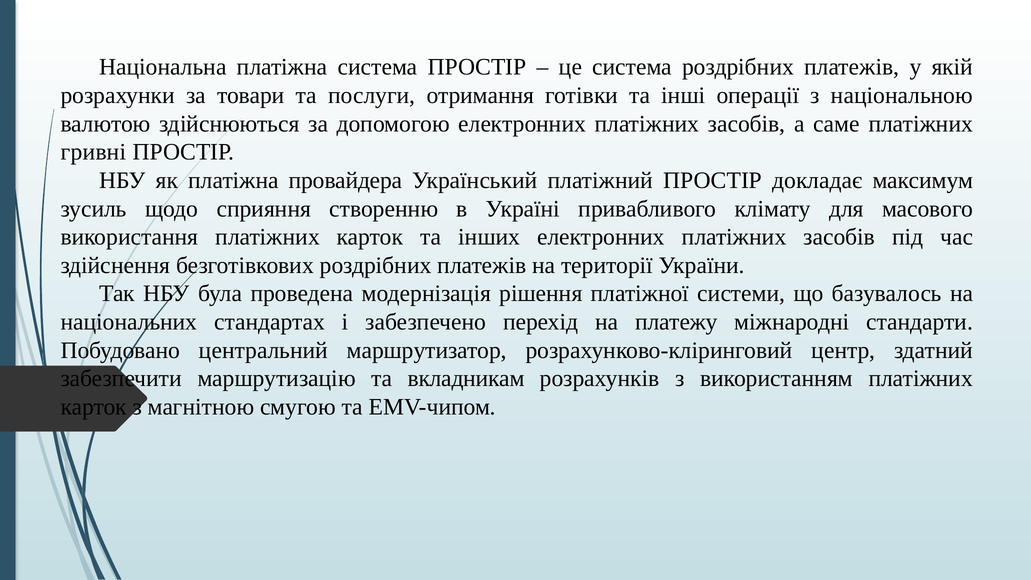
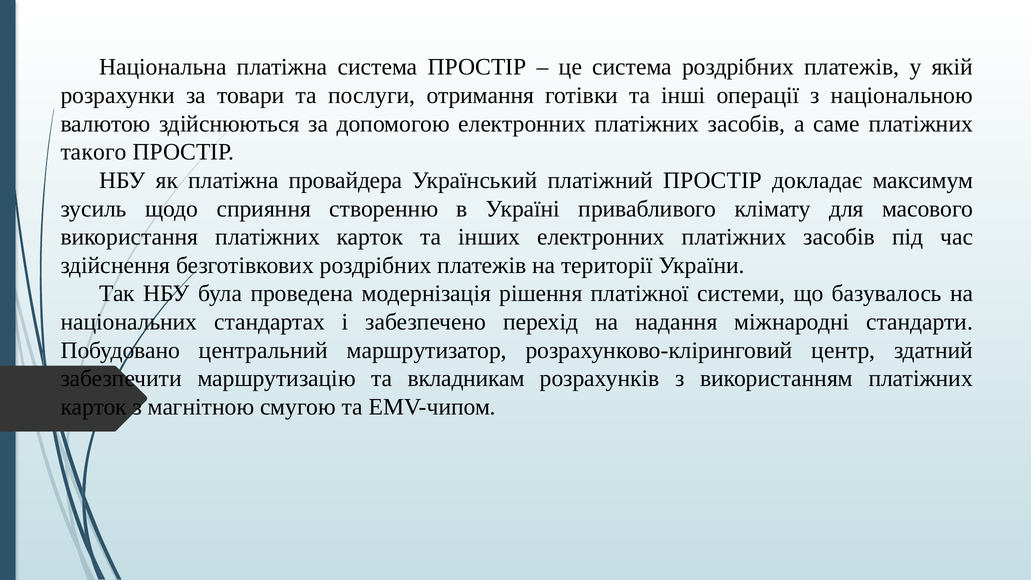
гривні: гривні -> такого
платежу: платежу -> надання
